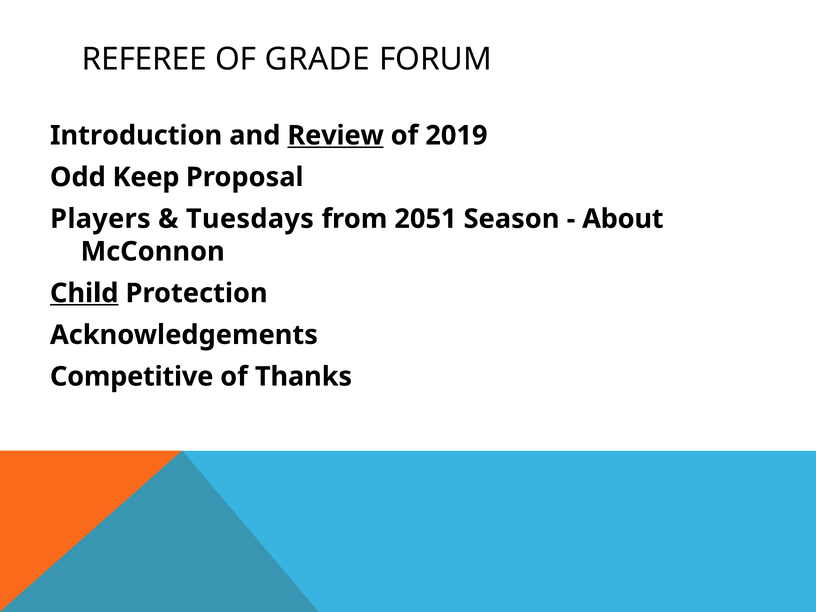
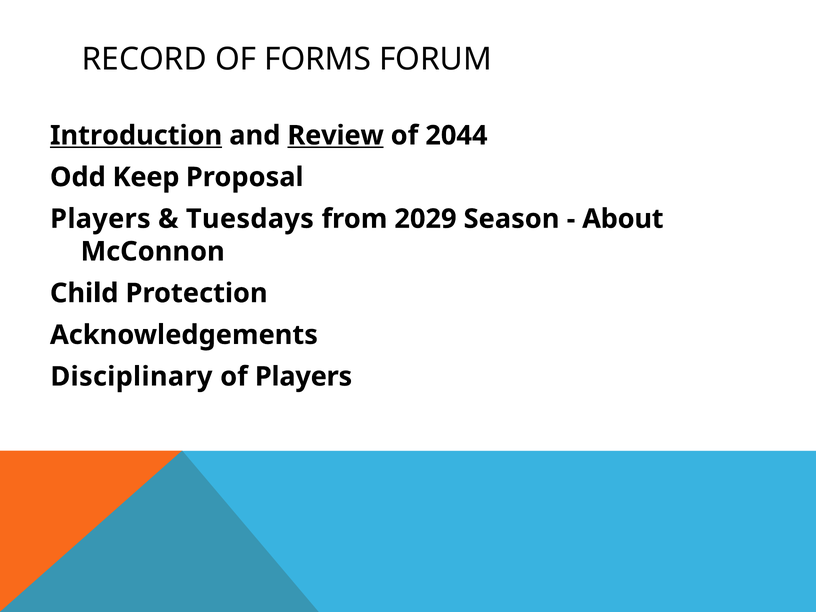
REFEREE: REFEREE -> RECORD
GRADE: GRADE -> FORMS
Introduction underline: none -> present
2019: 2019 -> 2044
2051: 2051 -> 2029
Child underline: present -> none
Competitive: Competitive -> Disciplinary
of Thanks: Thanks -> Players
